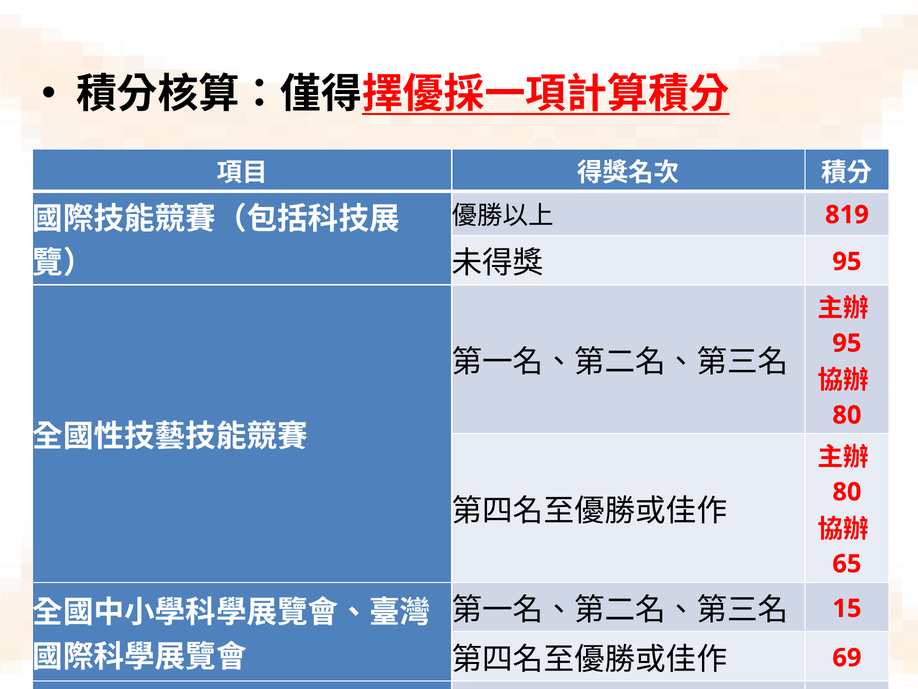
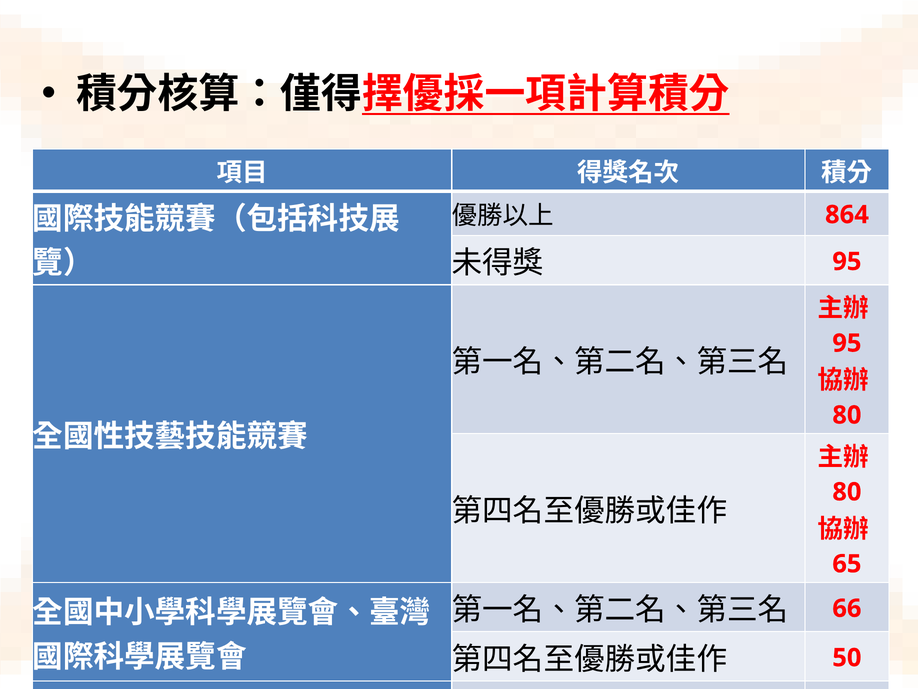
819: 819 -> 864
15: 15 -> 66
69: 69 -> 50
